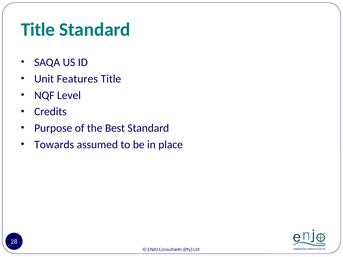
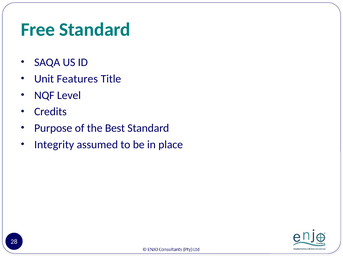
Title at (38, 30): Title -> Free
Towards: Towards -> Integrity
